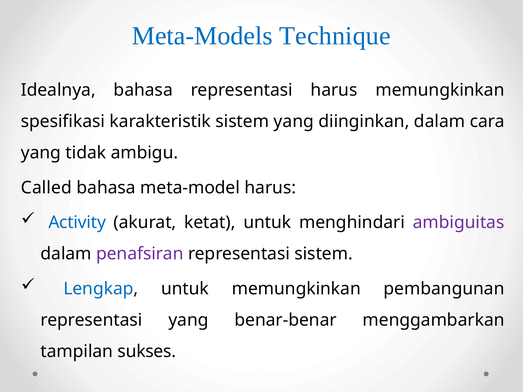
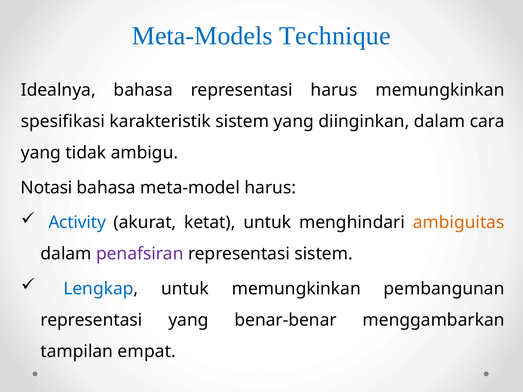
Called: Called -> Notasi
ambiguitas colour: purple -> orange
sukses: sukses -> empat
